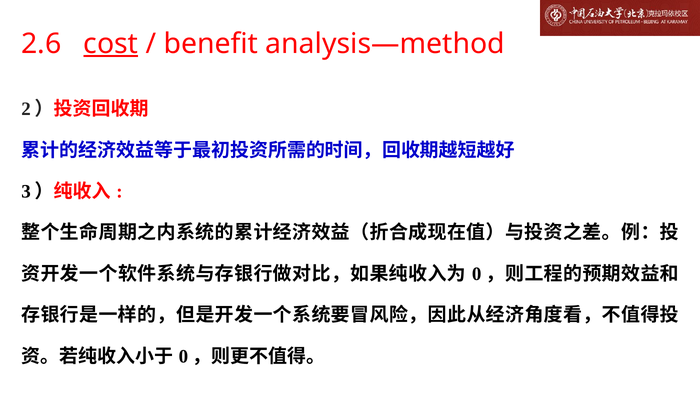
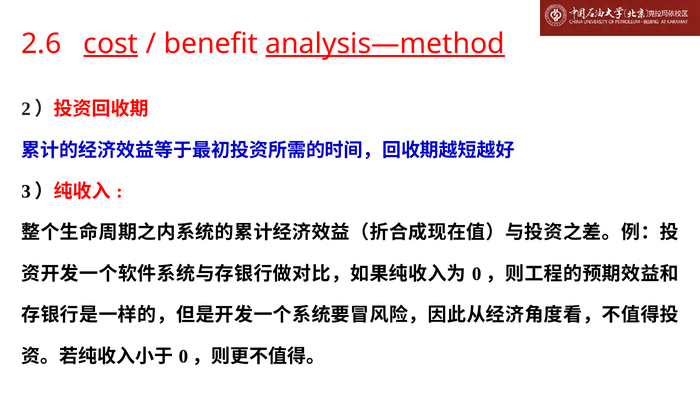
analysis—method underline: none -> present
